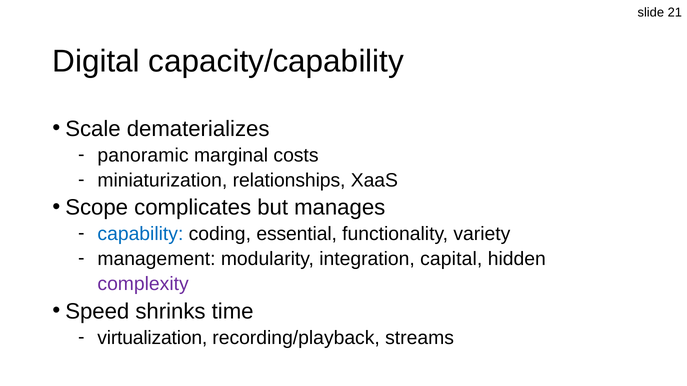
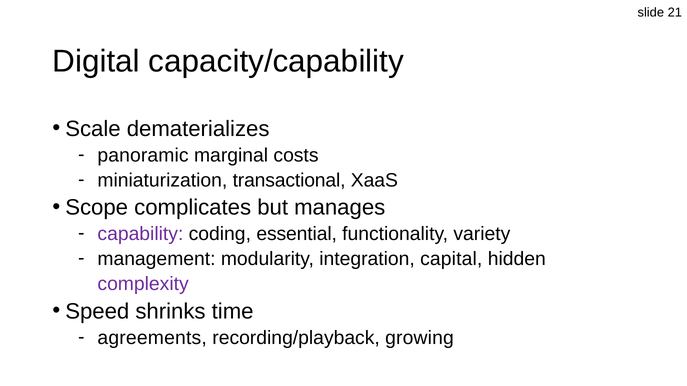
relationships: relationships -> transactional
capability colour: blue -> purple
virtualization: virtualization -> agreements
streams: streams -> growing
